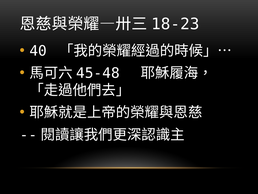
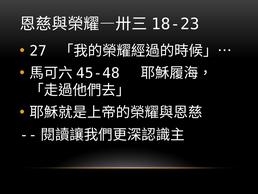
40: 40 -> 27
